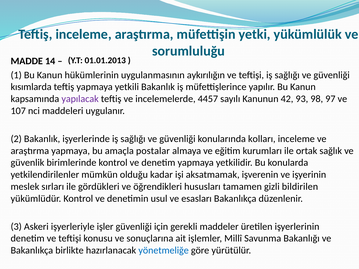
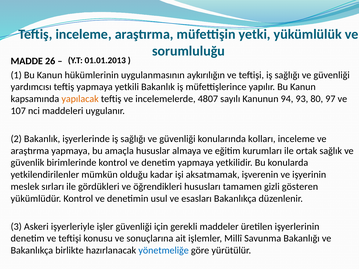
14: 14 -> 26
kısımlarda: kısımlarda -> yardımcısı
yapılacak colour: purple -> orange
4457: 4457 -> 4807
42: 42 -> 94
98: 98 -> 80
postalar: postalar -> hususlar
bildirilen: bildirilen -> gösteren
